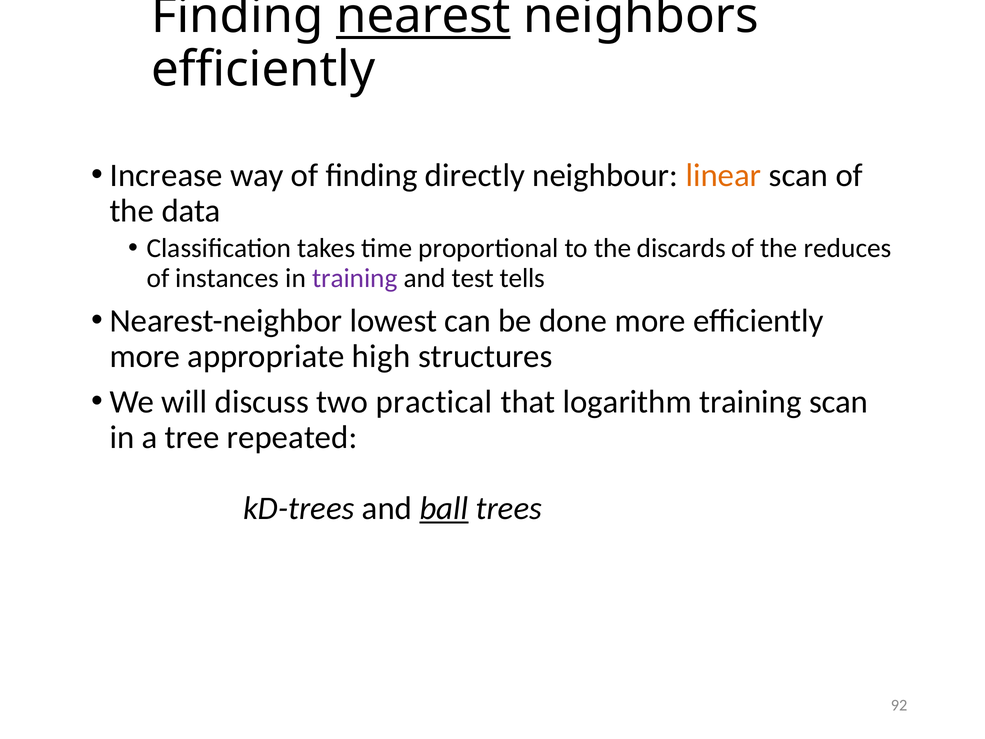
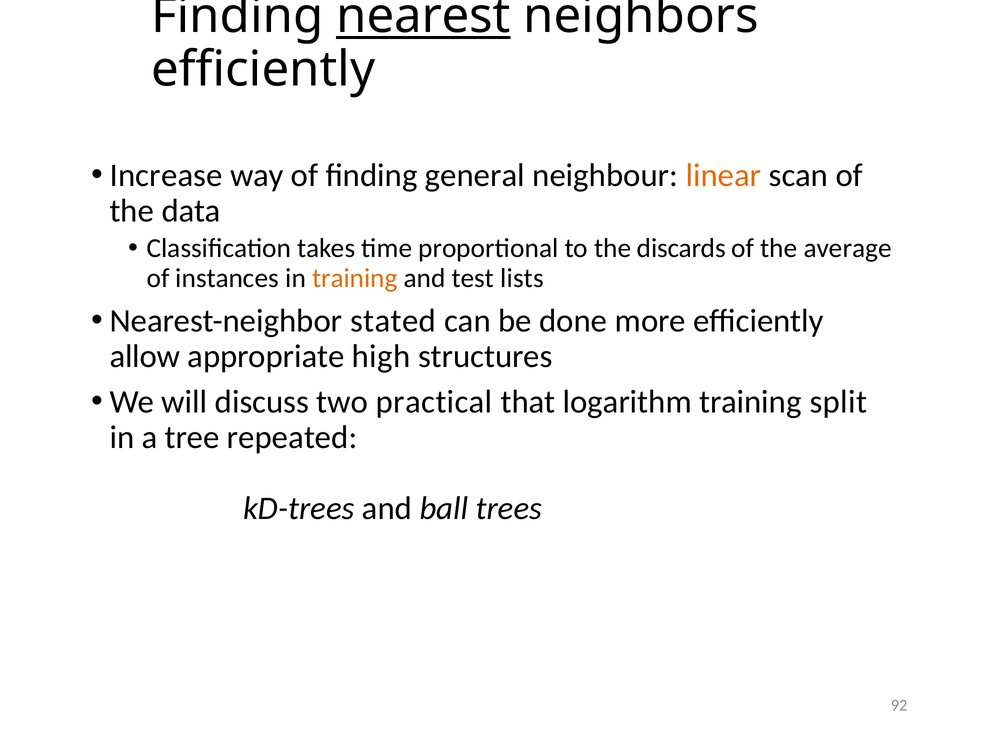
directly: directly -> general
reduces: reduces -> average
training at (355, 278) colour: purple -> orange
tells: tells -> lists
lowest: lowest -> stated
more at (145, 356): more -> allow
training scan: scan -> split
ball underline: present -> none
